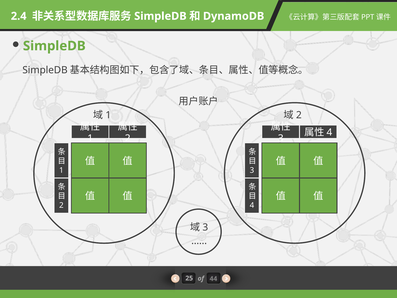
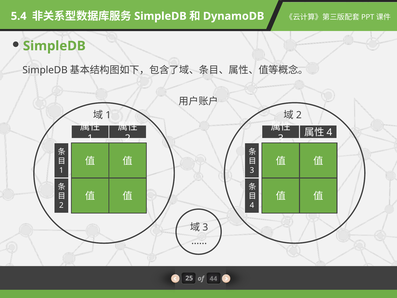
2.4: 2.4 -> 5.4
